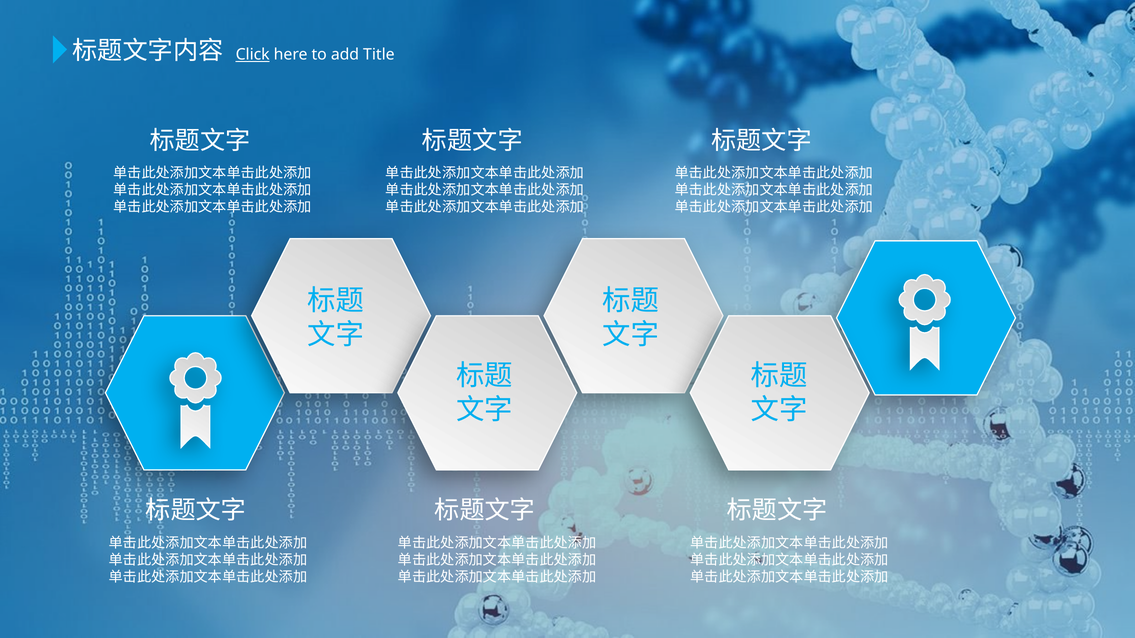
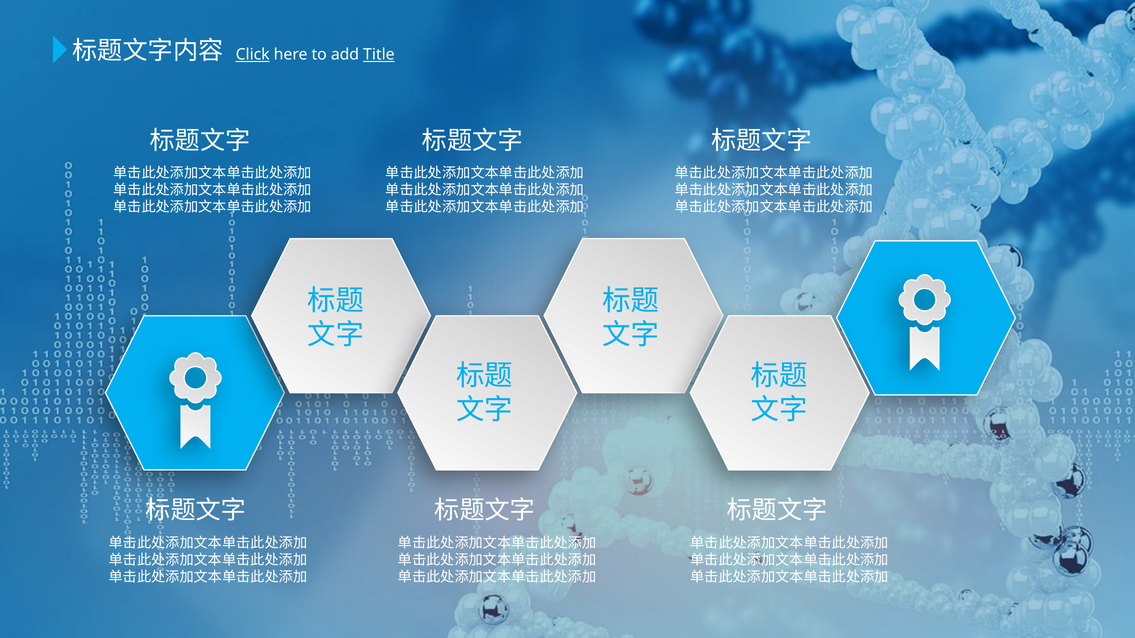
Title underline: none -> present
